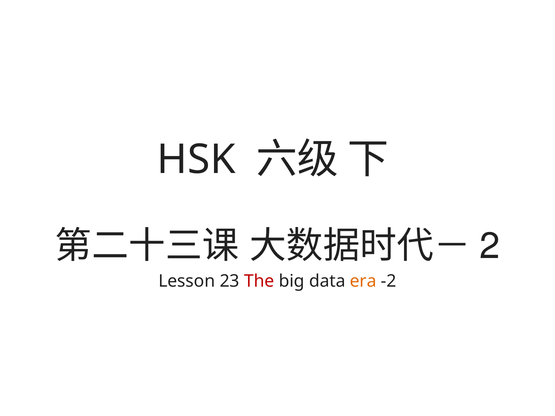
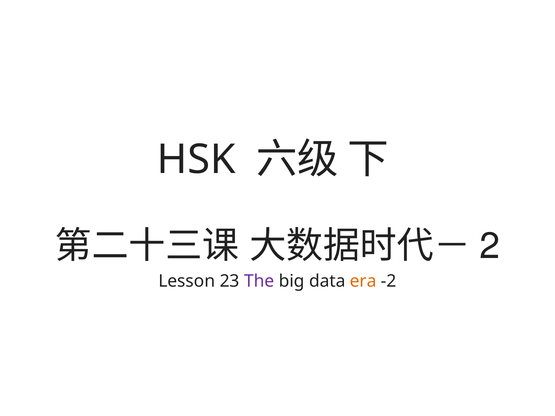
The colour: red -> purple
